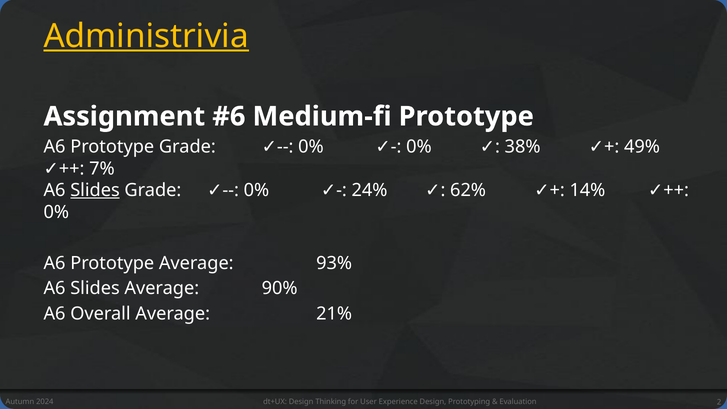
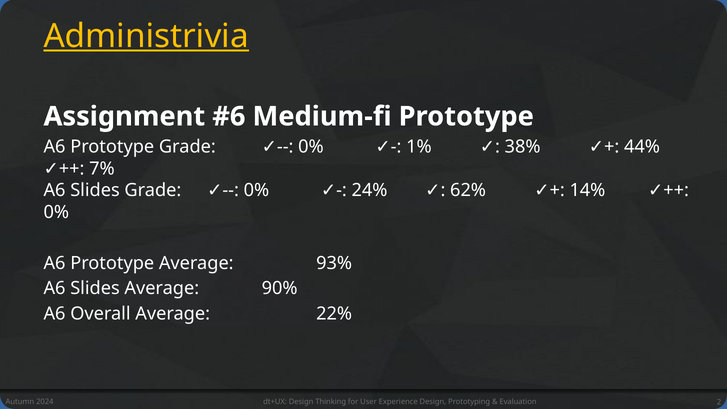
0% at (419, 147): 0% -> 1%
49%: 49% -> 44%
Slides at (95, 190) underline: present -> none
21%: 21% -> 22%
